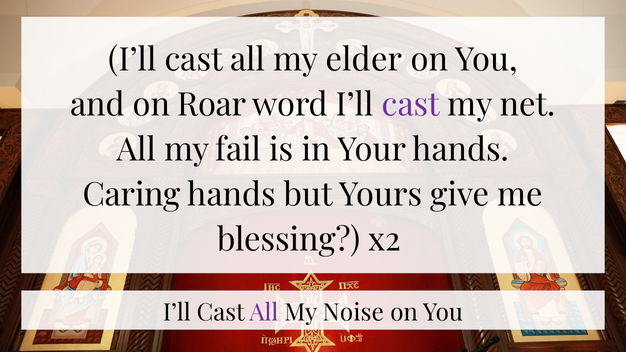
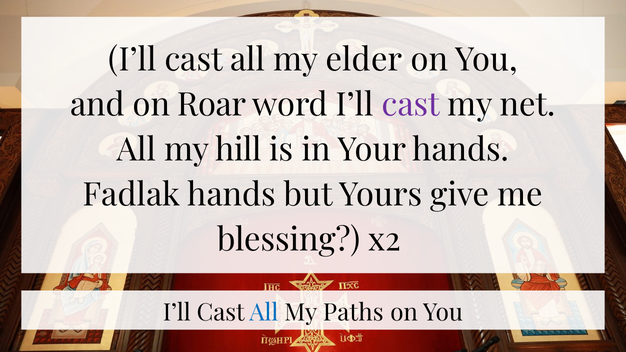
fail: fail -> hill
Caring: Caring -> Fadlak
All at (264, 313) colour: purple -> blue
Noise: Noise -> Paths
